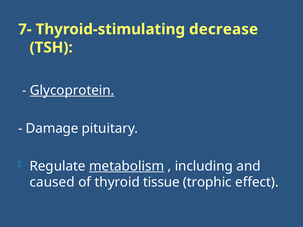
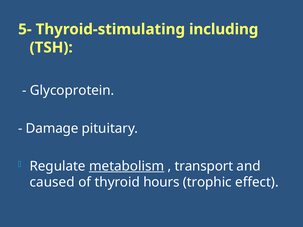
7-: 7- -> 5-
decrease: decrease -> including
Glycoprotein underline: present -> none
including: including -> transport
tissue: tissue -> hours
